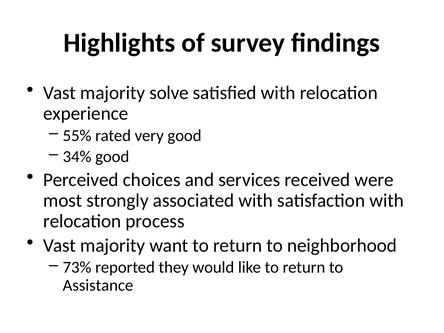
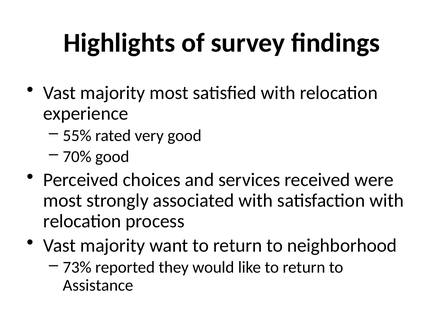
majority solve: solve -> most
34%: 34% -> 70%
